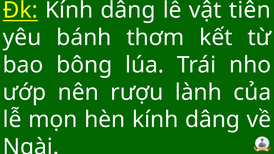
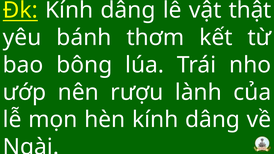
tiên: tiên -> thật
